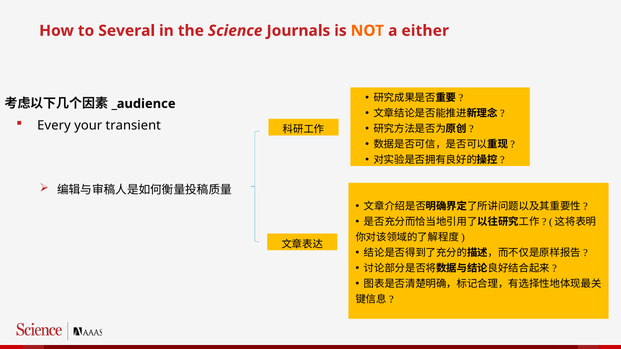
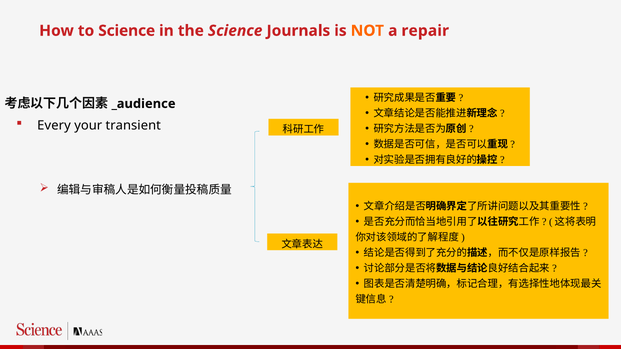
to Several: Several -> Science
either: either -> repair
